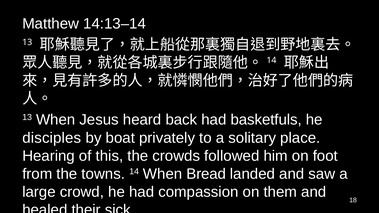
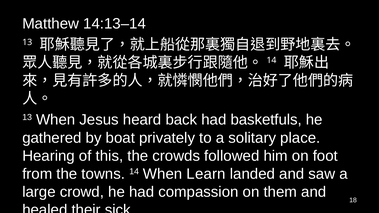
disciples: disciples -> gathered
Bread: Bread -> Learn
